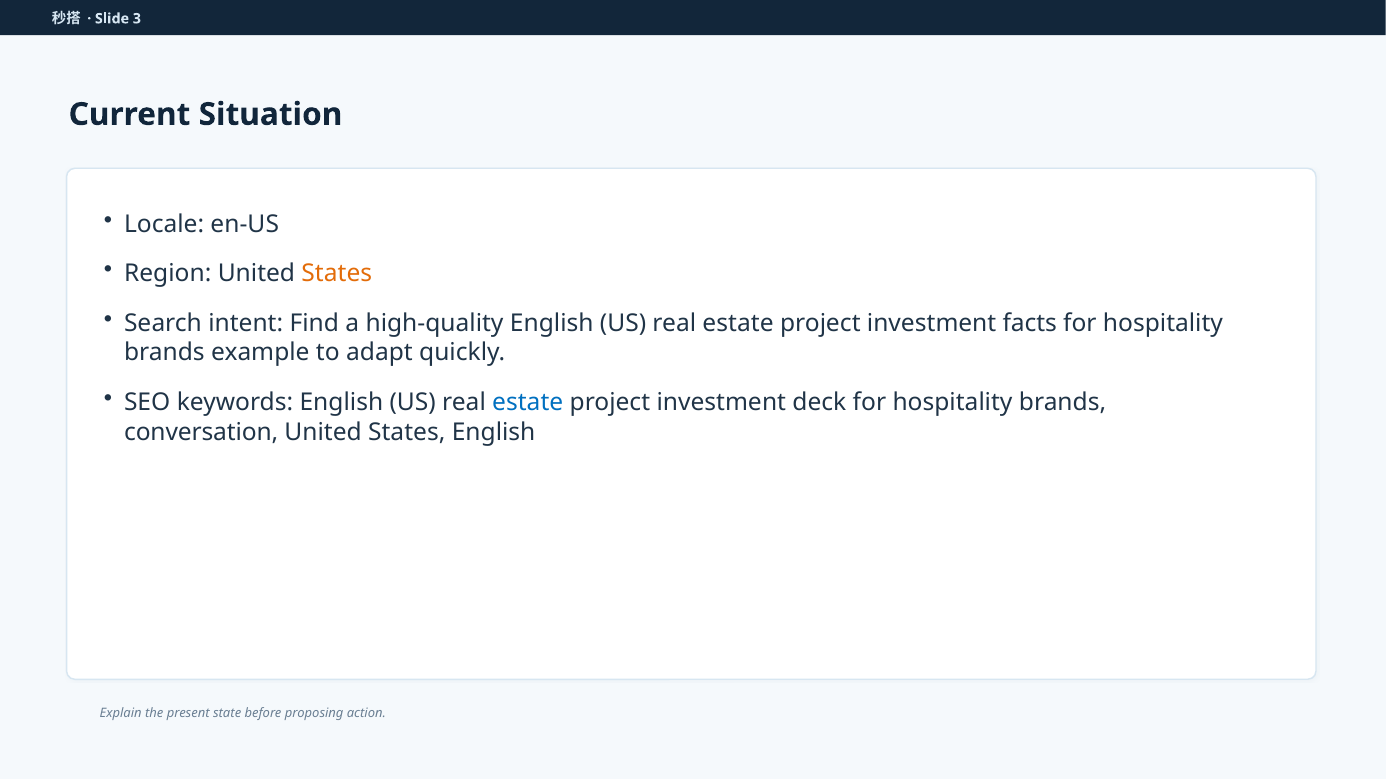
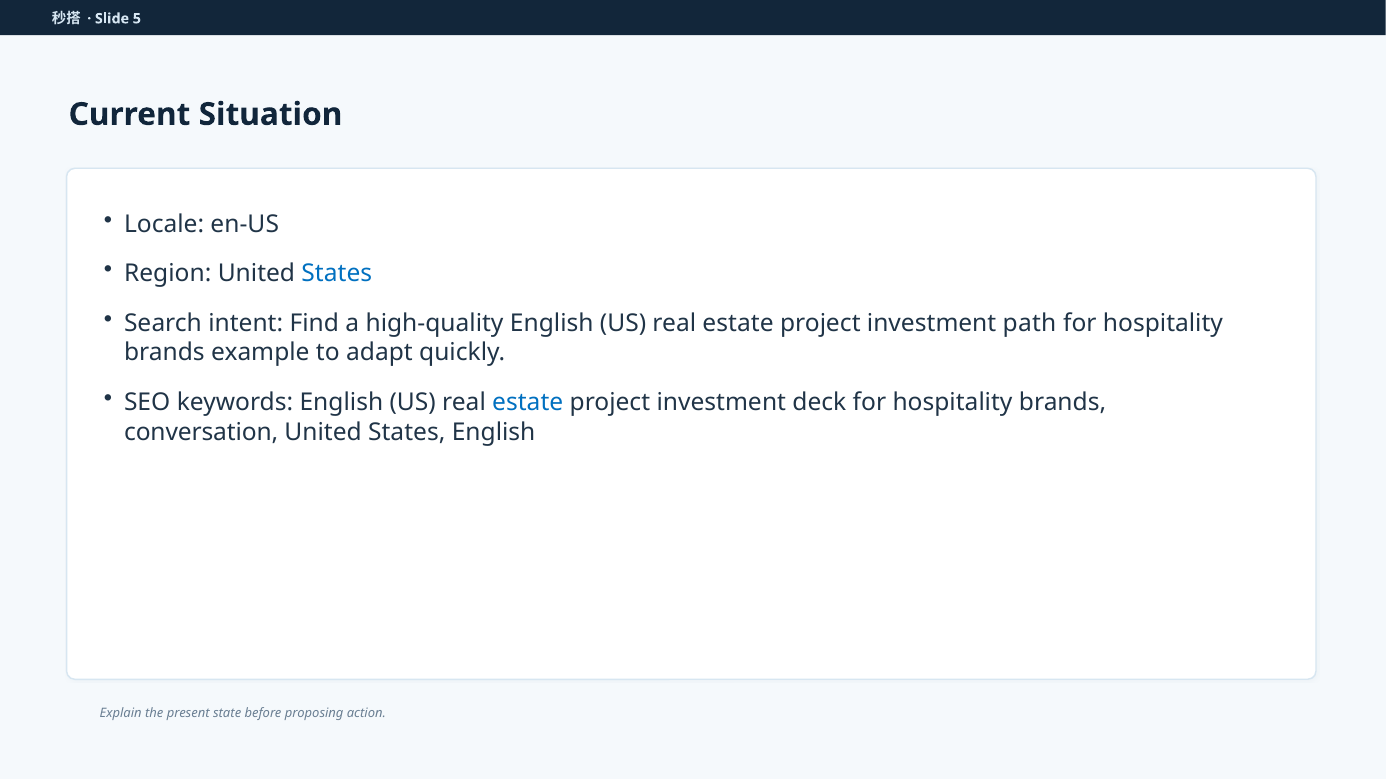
3: 3 -> 5
States at (337, 274) colour: orange -> blue
facts: facts -> path
